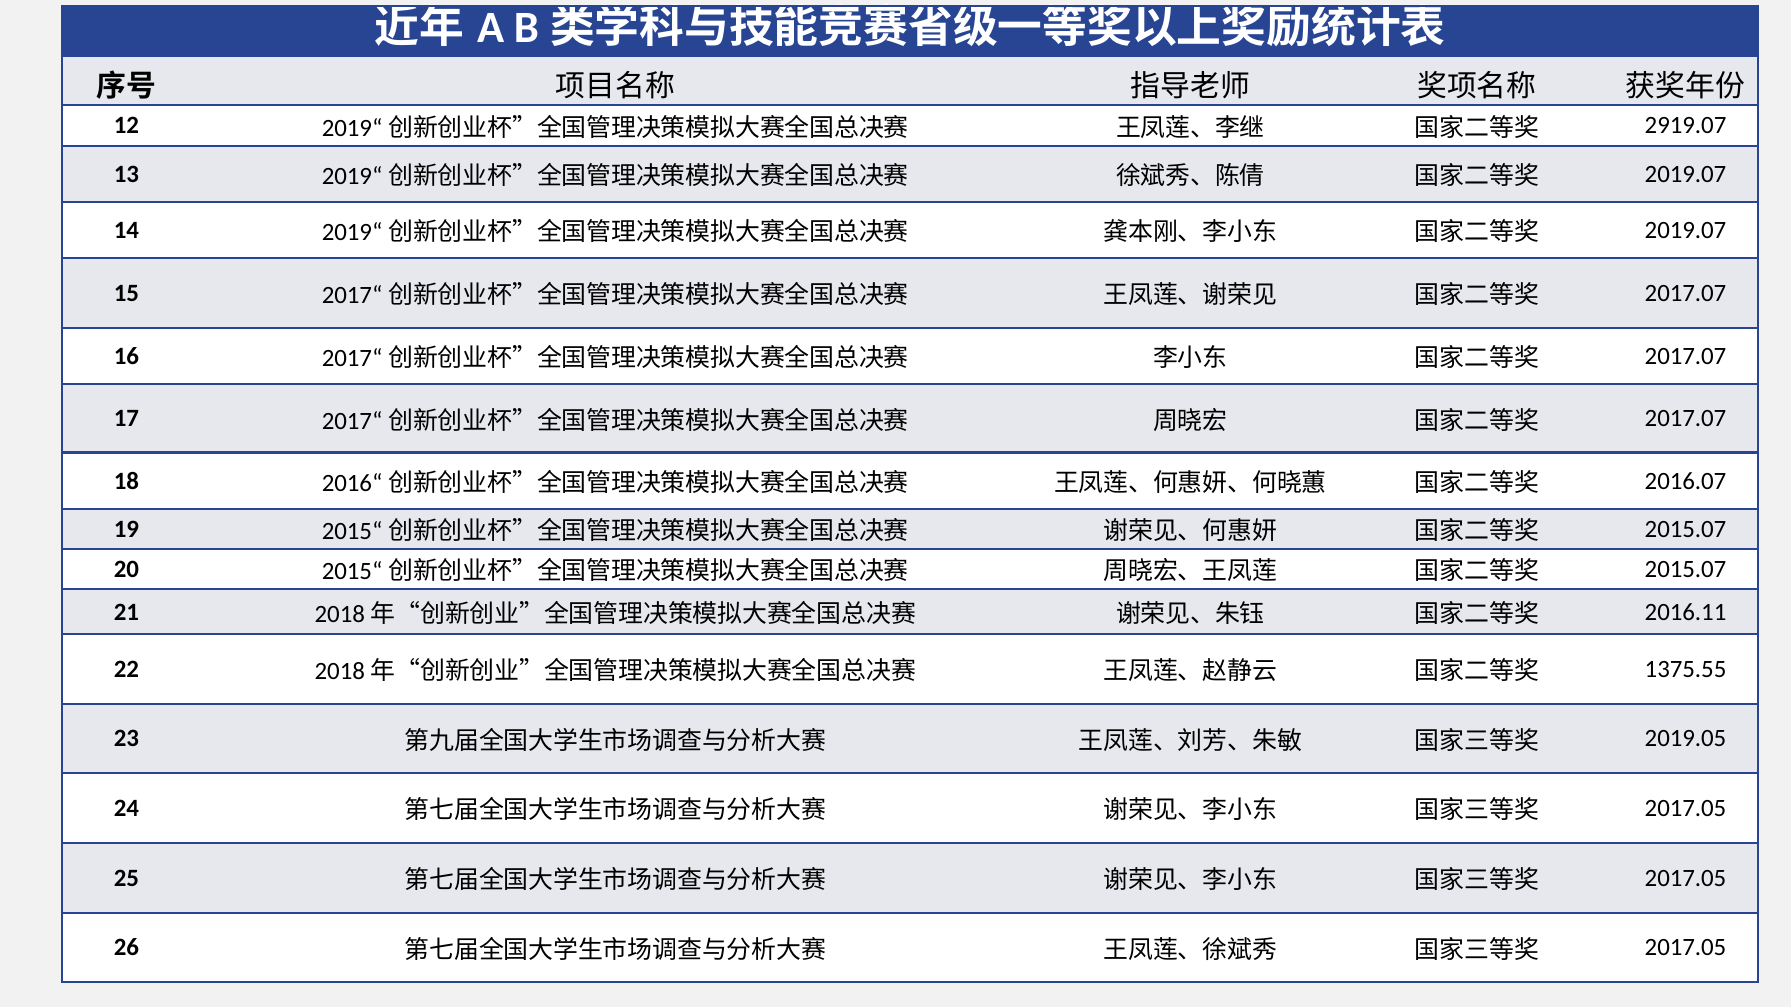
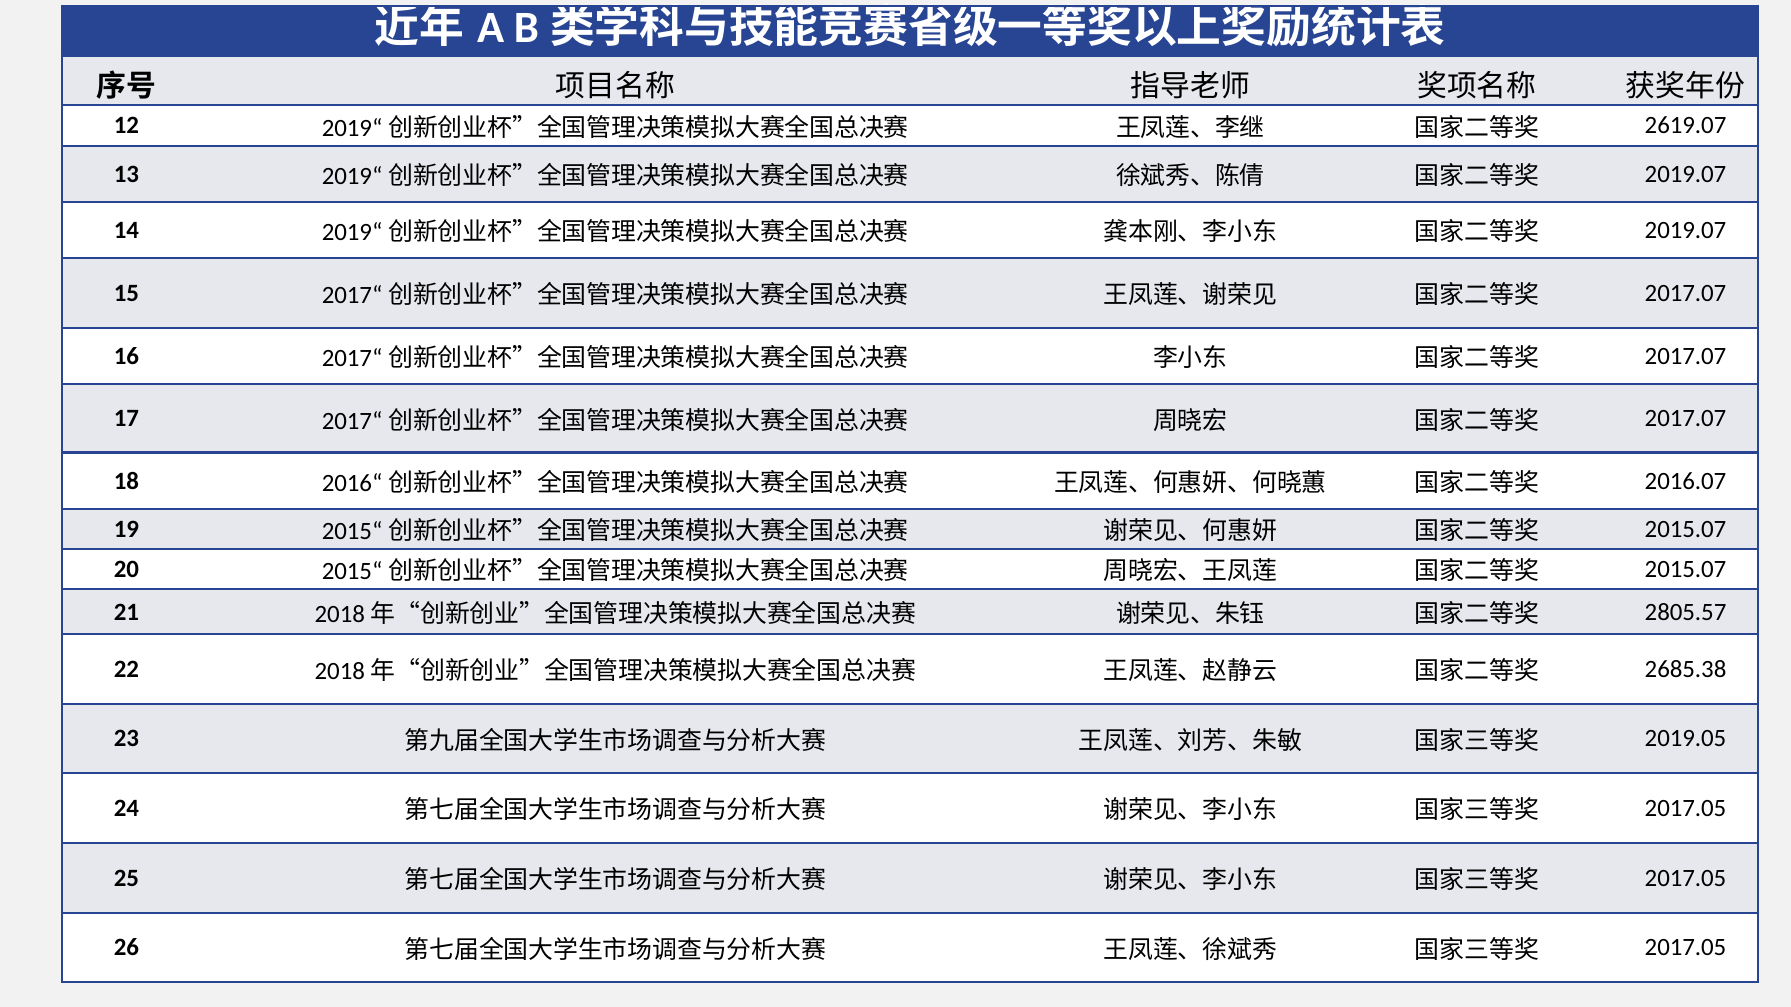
2919.07: 2919.07 -> 2619.07
2016.11: 2016.11 -> 2805.57
1375.55: 1375.55 -> 2685.38
